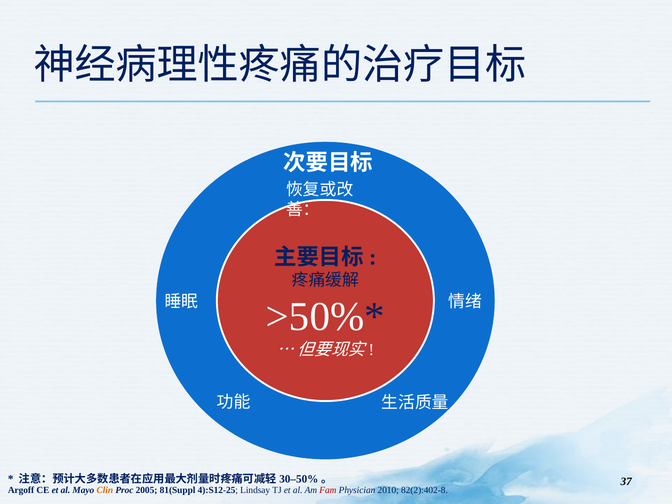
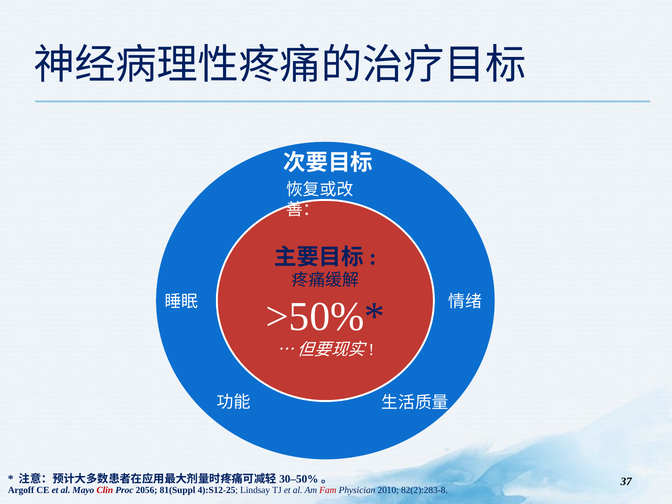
Clin colour: orange -> red
2005: 2005 -> 2056
82(2):402-8: 82(2):402-8 -> 82(2):283-8
